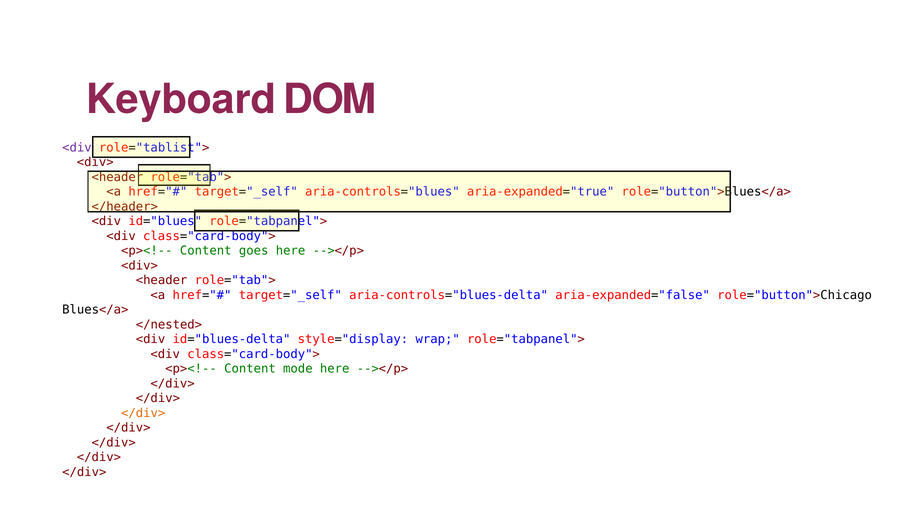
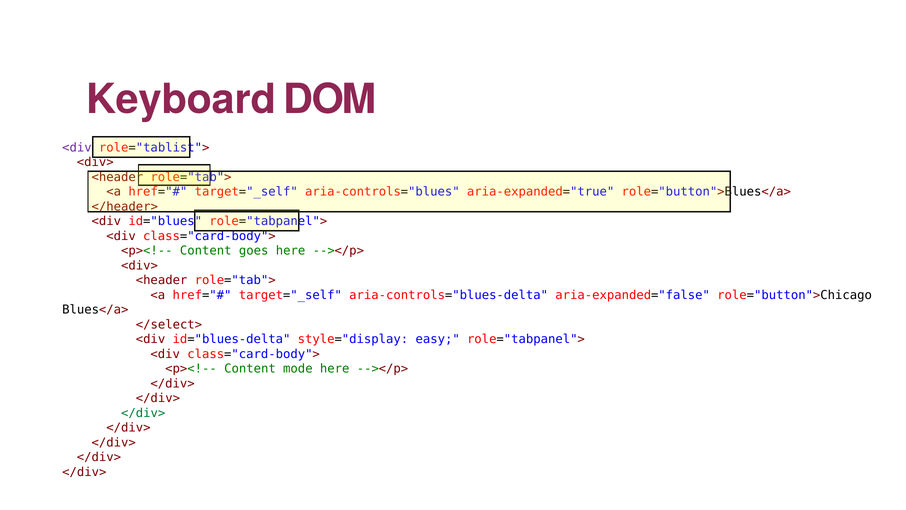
</nested>: </nested> -> </select>
wrap: wrap -> easy
</div> at (143, 413) colour: orange -> green
